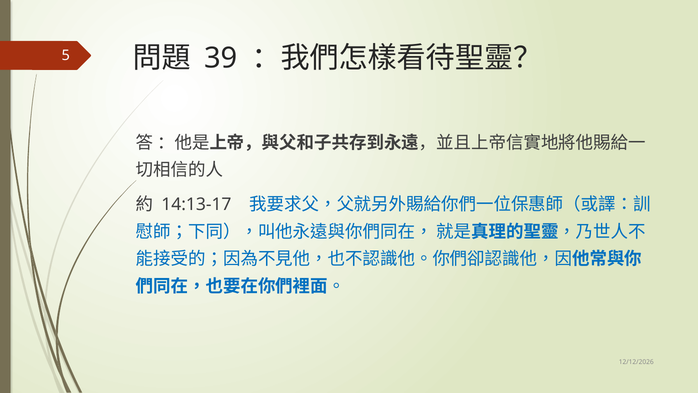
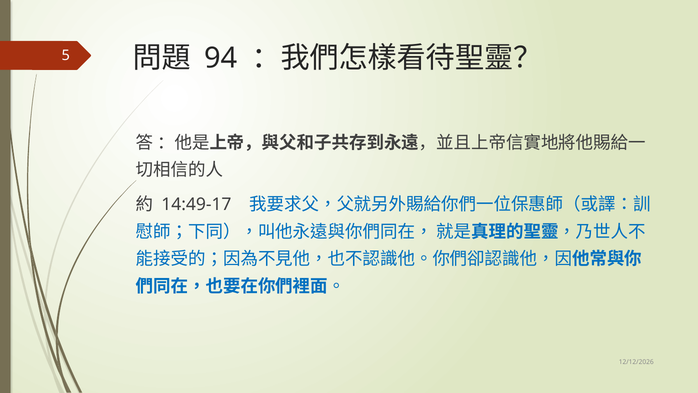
39: 39 -> 94
14:13-17: 14:13-17 -> 14:49-17
